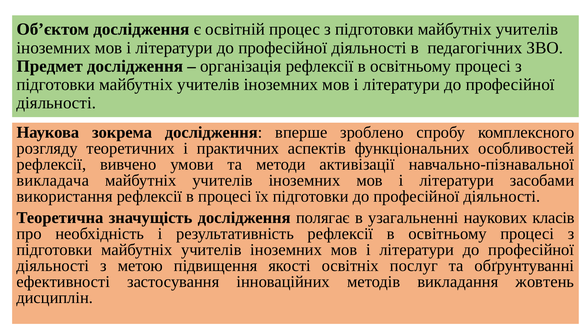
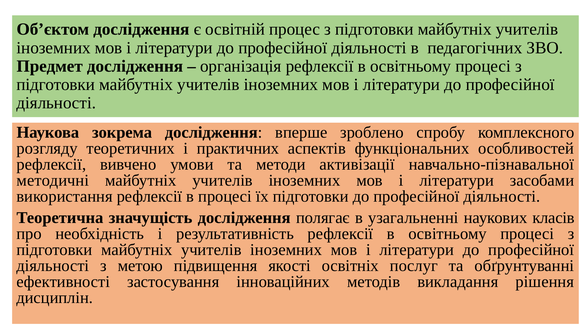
викладача: викладача -> методичні
жовтень: жовтень -> рішення
